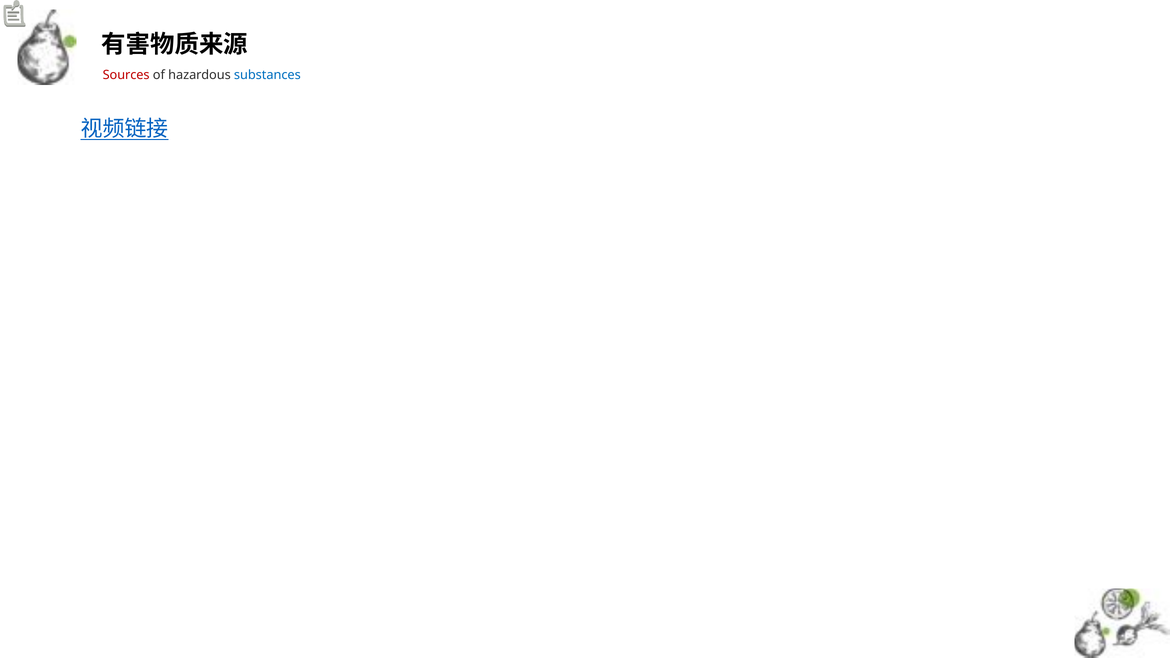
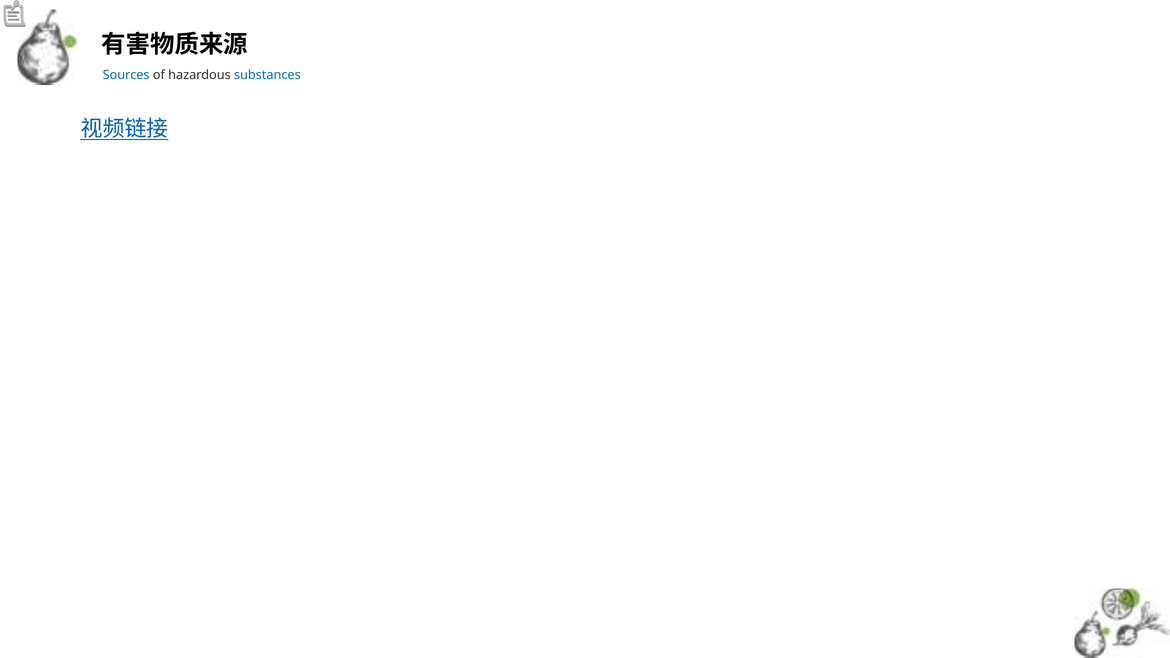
Sources colour: red -> blue
